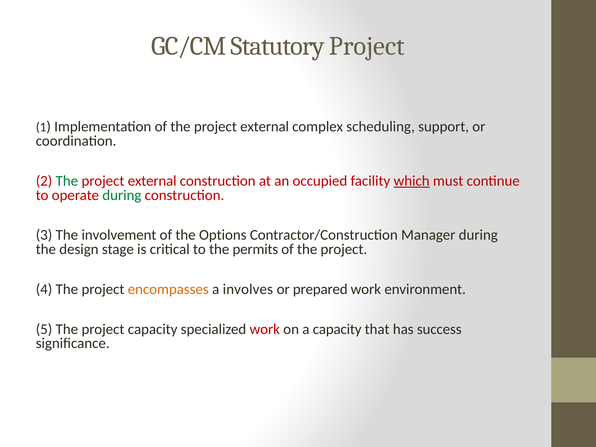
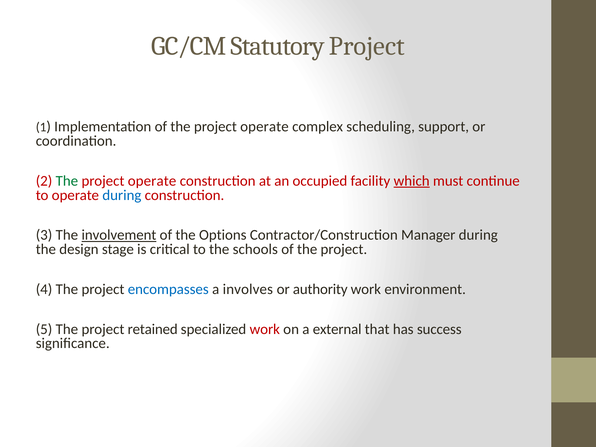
of the project external: external -> operate
external at (152, 181): external -> operate
during at (122, 195) colour: green -> blue
involvement underline: none -> present
permits: permits -> schools
encompasses colour: orange -> blue
prepared: prepared -> authority
project capacity: capacity -> retained
a capacity: capacity -> external
